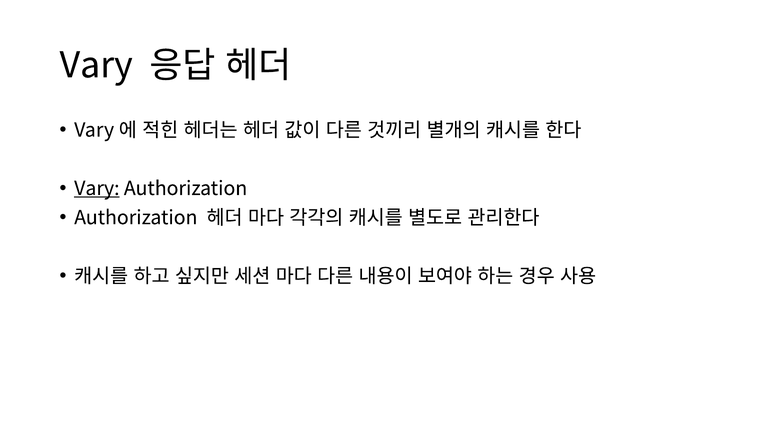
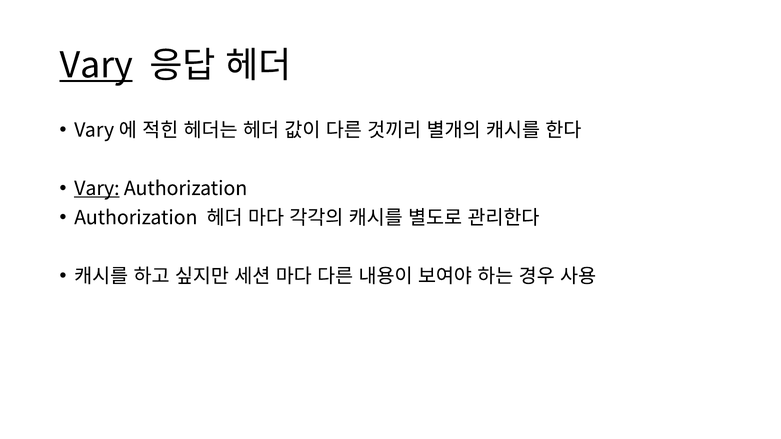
Vary at (96, 66) underline: none -> present
